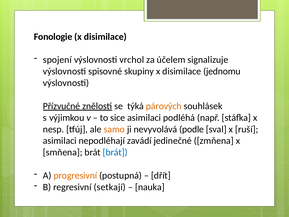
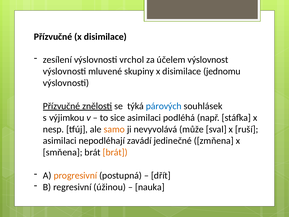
Fonologie at (53, 37): Fonologie -> Přízvučné
spojení: spojení -> zesílení
signalizuje: signalizuje -> výslovnost
spisovné: spisovné -> mluvené
párových colour: orange -> blue
podle: podle -> může
brát at (115, 152) colour: blue -> orange
setkají: setkají -> úžinou
